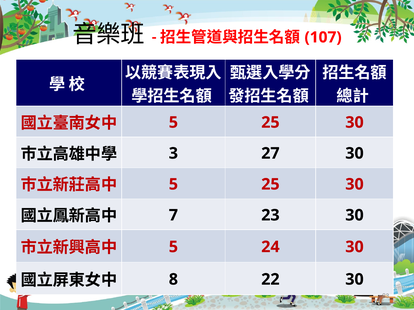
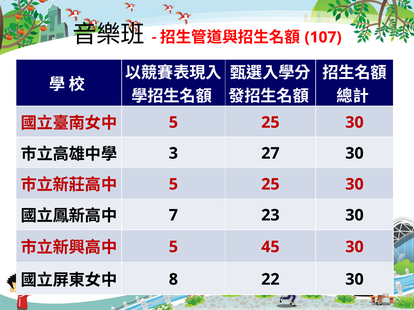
24: 24 -> 45
